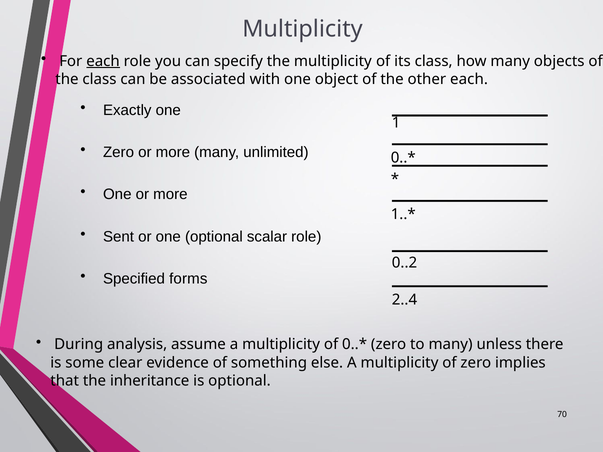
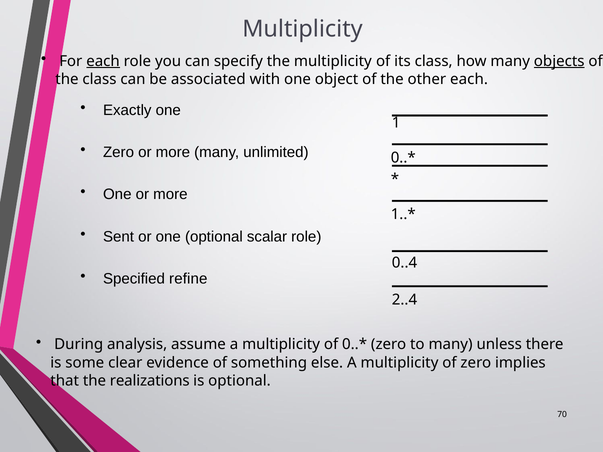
objects underline: none -> present
0..2: 0..2 -> 0..4
forms: forms -> refine
inheritance: inheritance -> realizations
